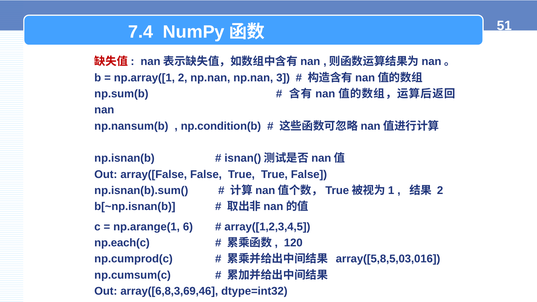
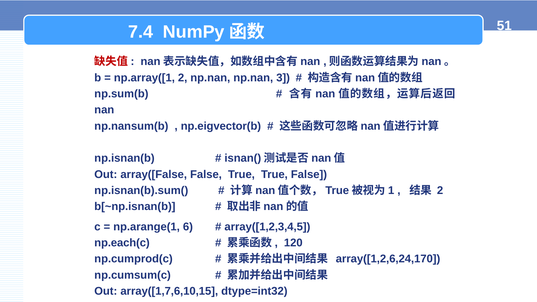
np.condition(b: np.condition(b -> np.eigvector(b
array([5,8,5,03,016: array([5,8,5,03,016 -> array([1,2,6,24,170
array([6,8,3,69,46: array([6,8,3,69,46 -> array([1,7,6,10,15
